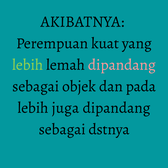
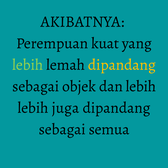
dipandang at (122, 65) colour: pink -> yellow
dan pada: pada -> lebih
dstnya: dstnya -> semua
